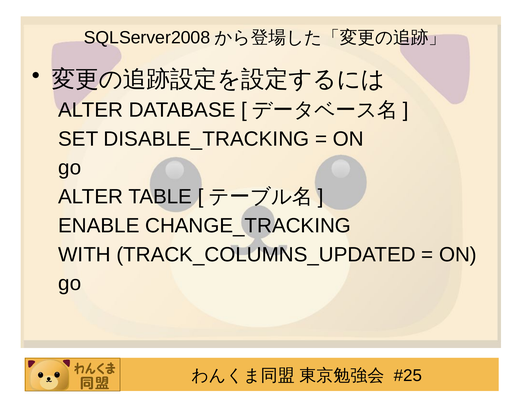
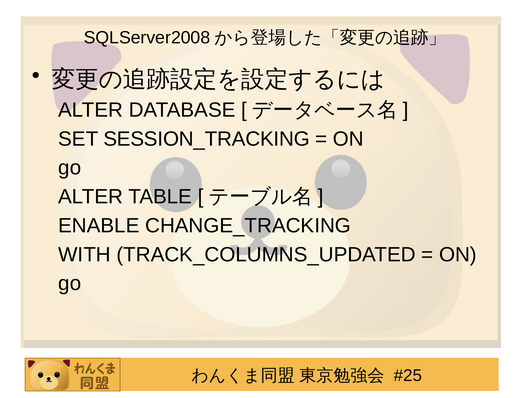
DISABLE_TRACKING: DISABLE_TRACKING -> SESSION_TRACKING
